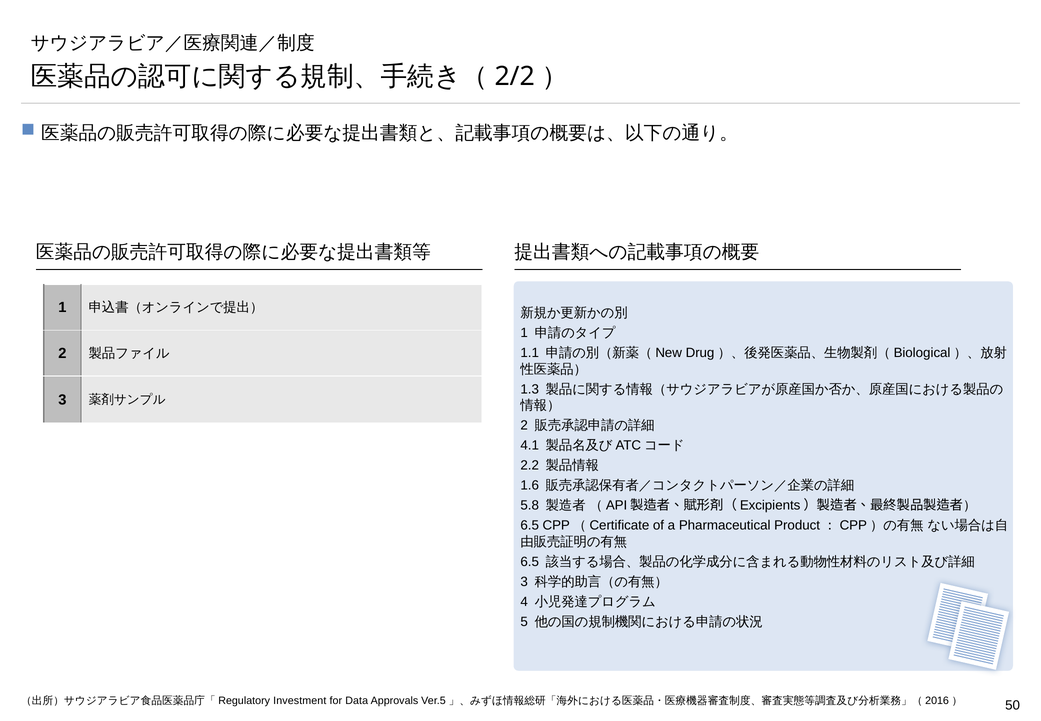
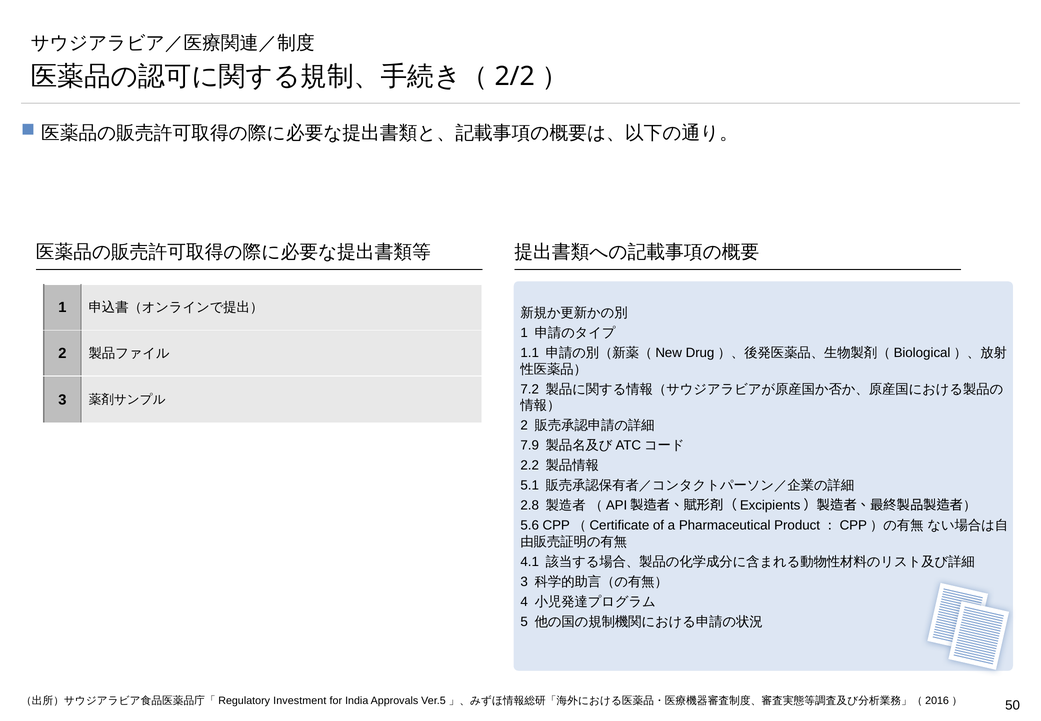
1.3: 1.3 -> 7.2
4.1: 4.1 -> 7.9
1.6: 1.6 -> 5.1
5.8: 5.8 -> 2.8
6.5 at (530, 525): 6.5 -> 5.6
6.5 at (530, 561): 6.5 -> 4.1
Data: Data -> India
